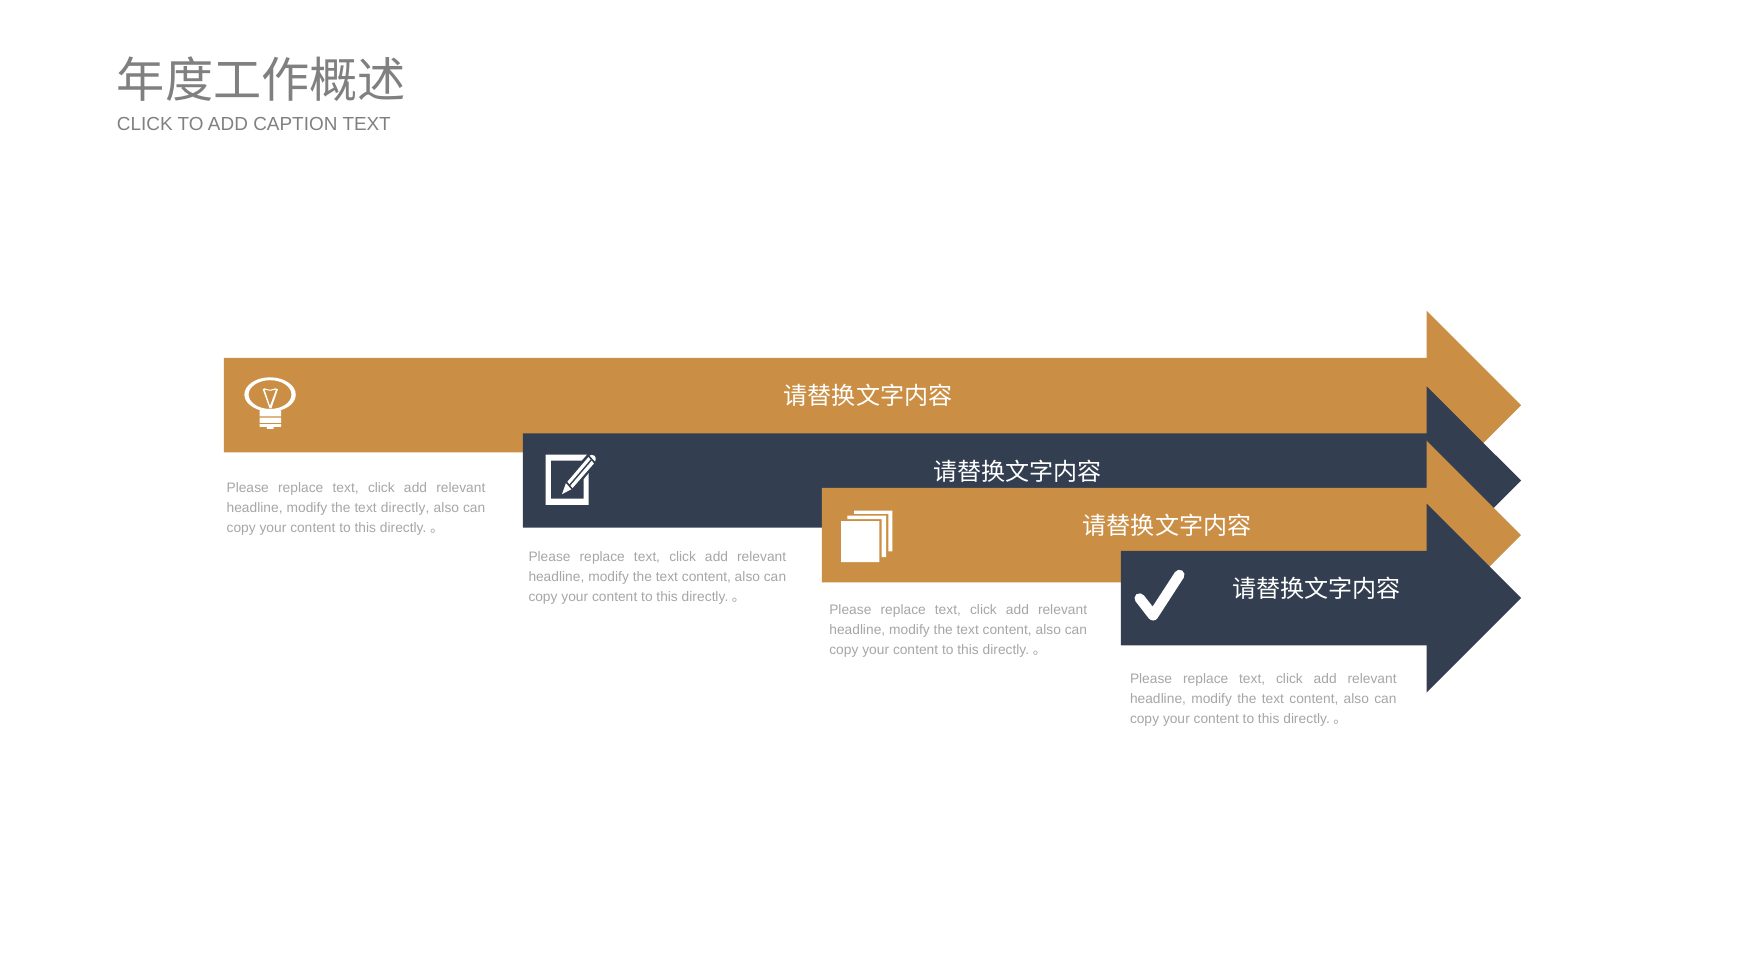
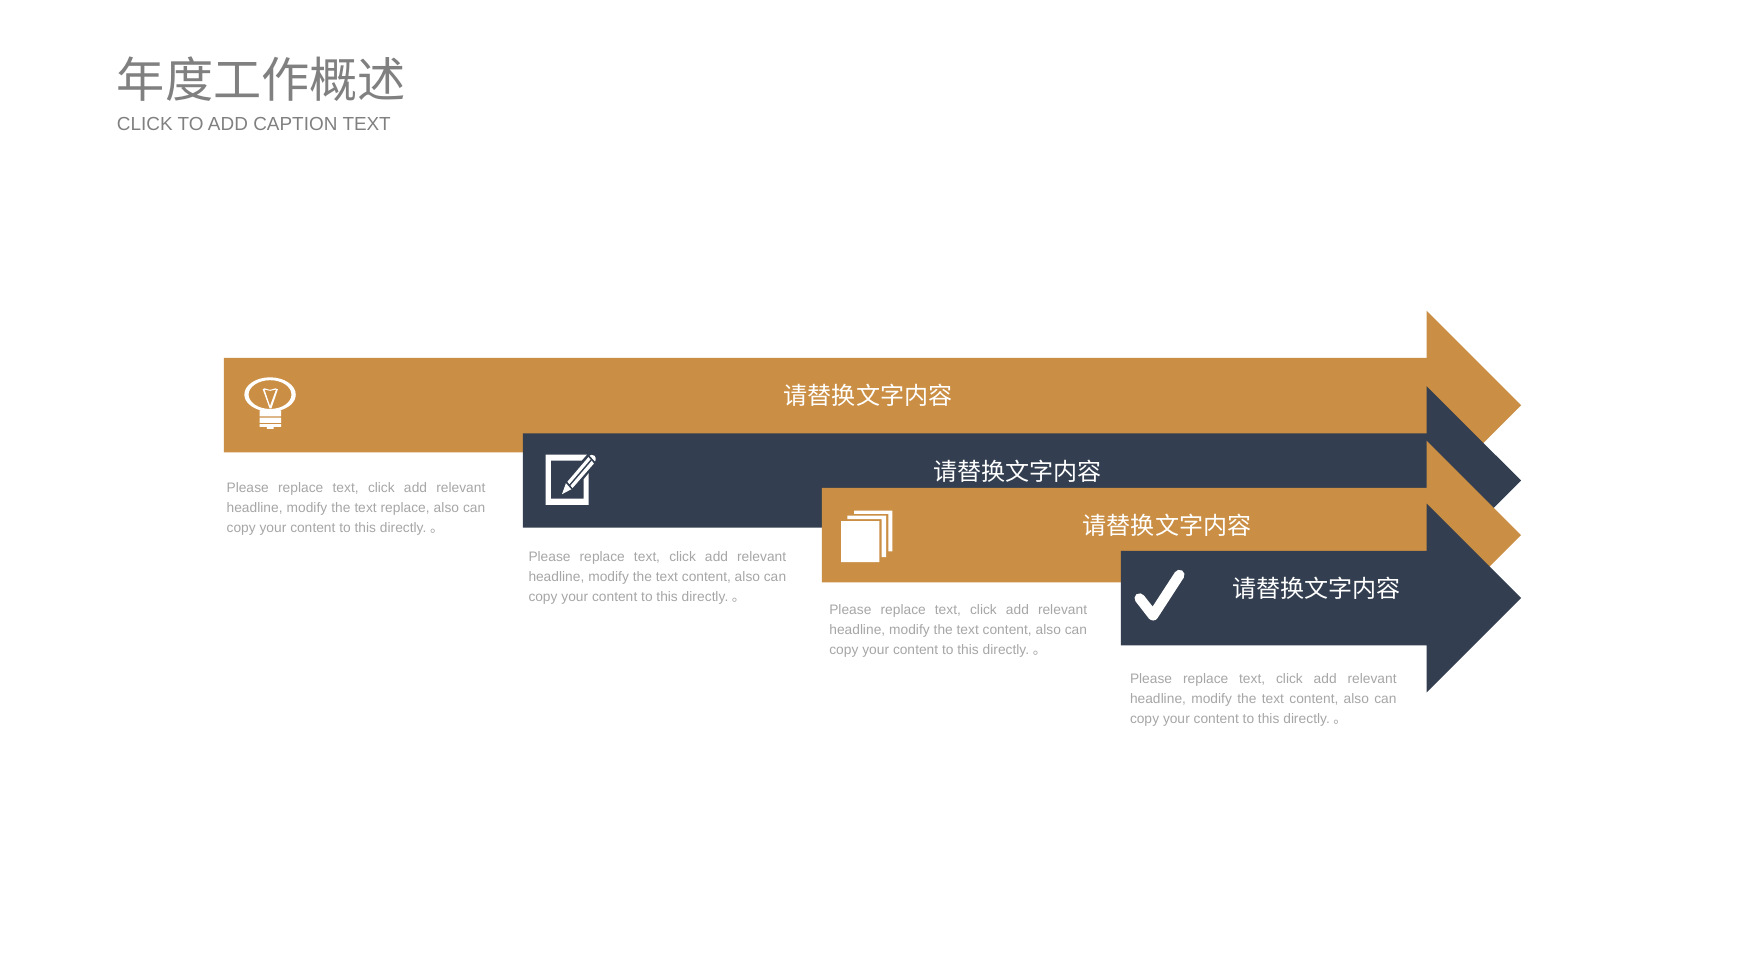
text directly: directly -> replace
